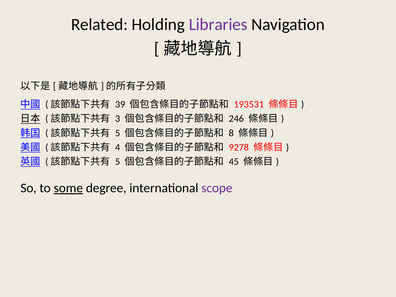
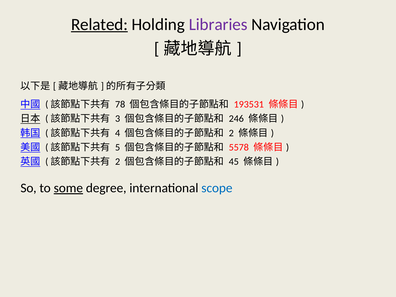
Related underline: none -> present
39: 39 -> 78
5 at (118, 133): 5 -> 4
8 at (231, 133): 8 -> 2
4: 4 -> 5
9278: 9278 -> 5578
5 at (118, 162): 5 -> 2
scope colour: purple -> blue
